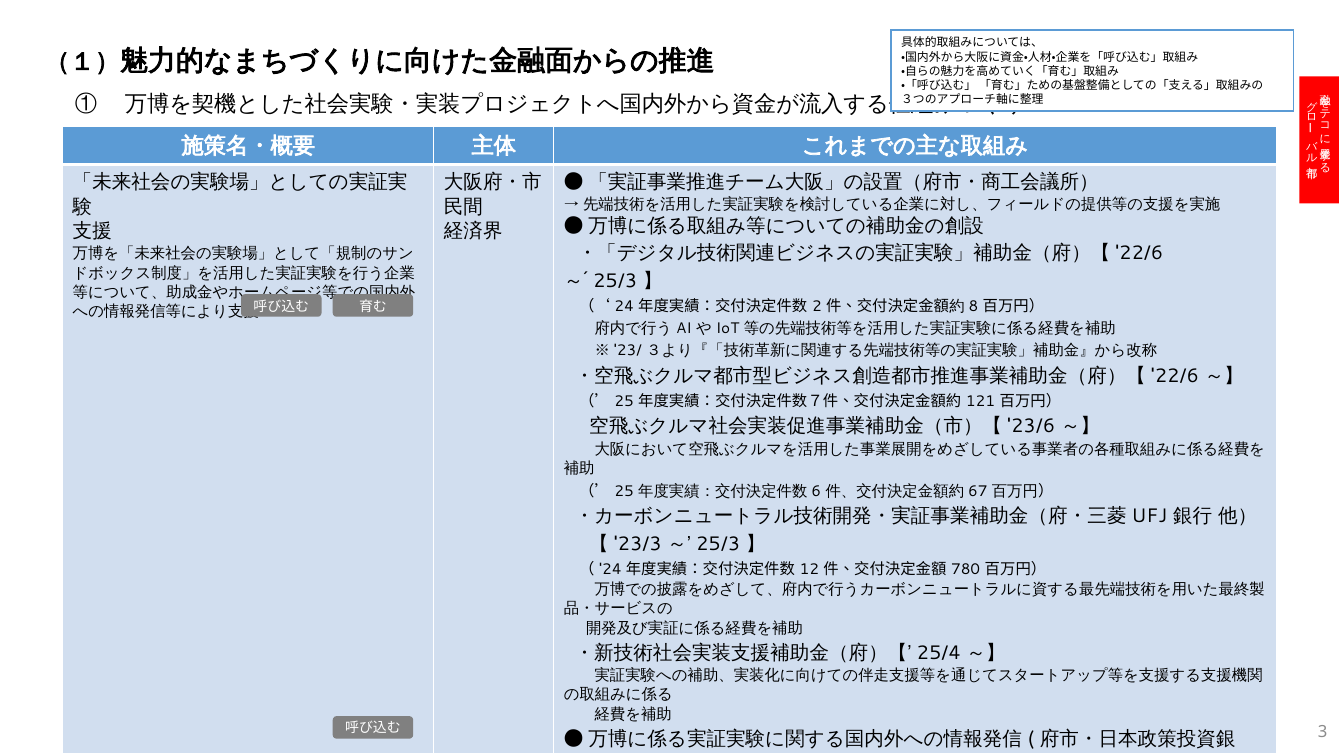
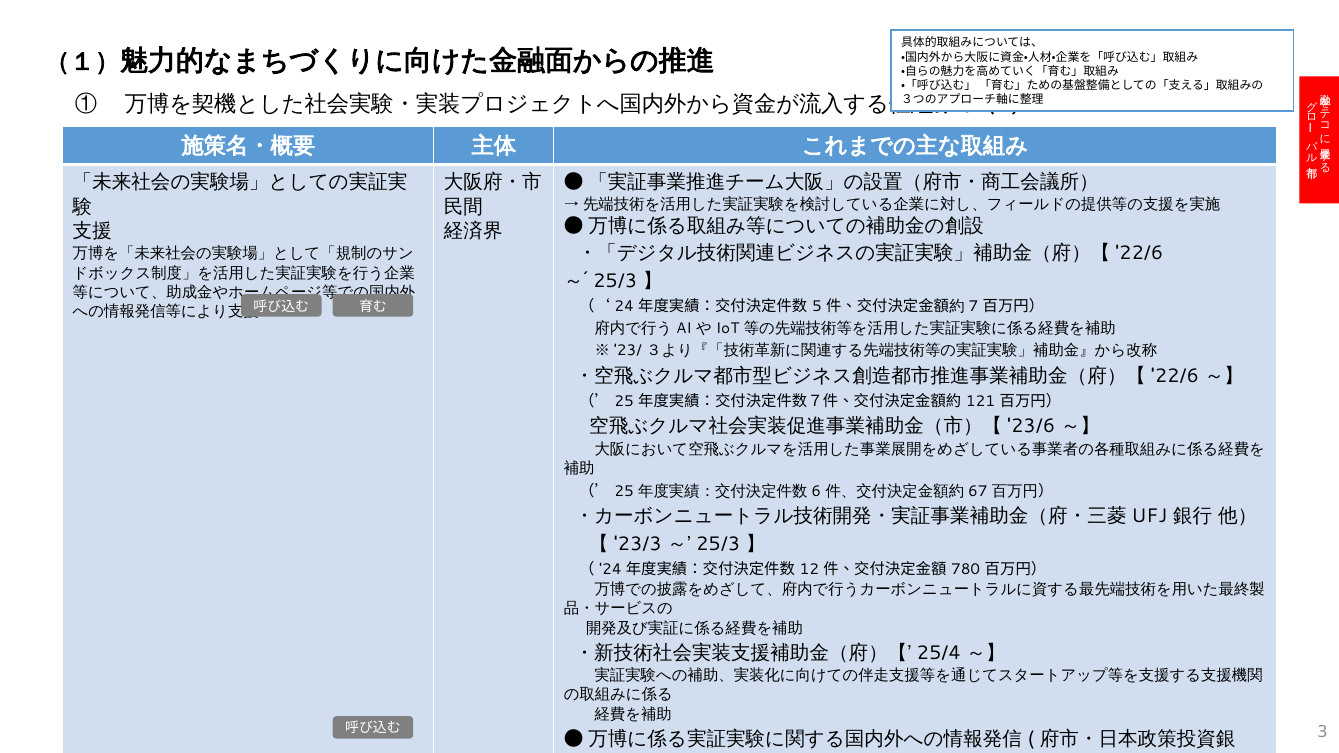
2: 2 -> 5
8: 8 -> 7
